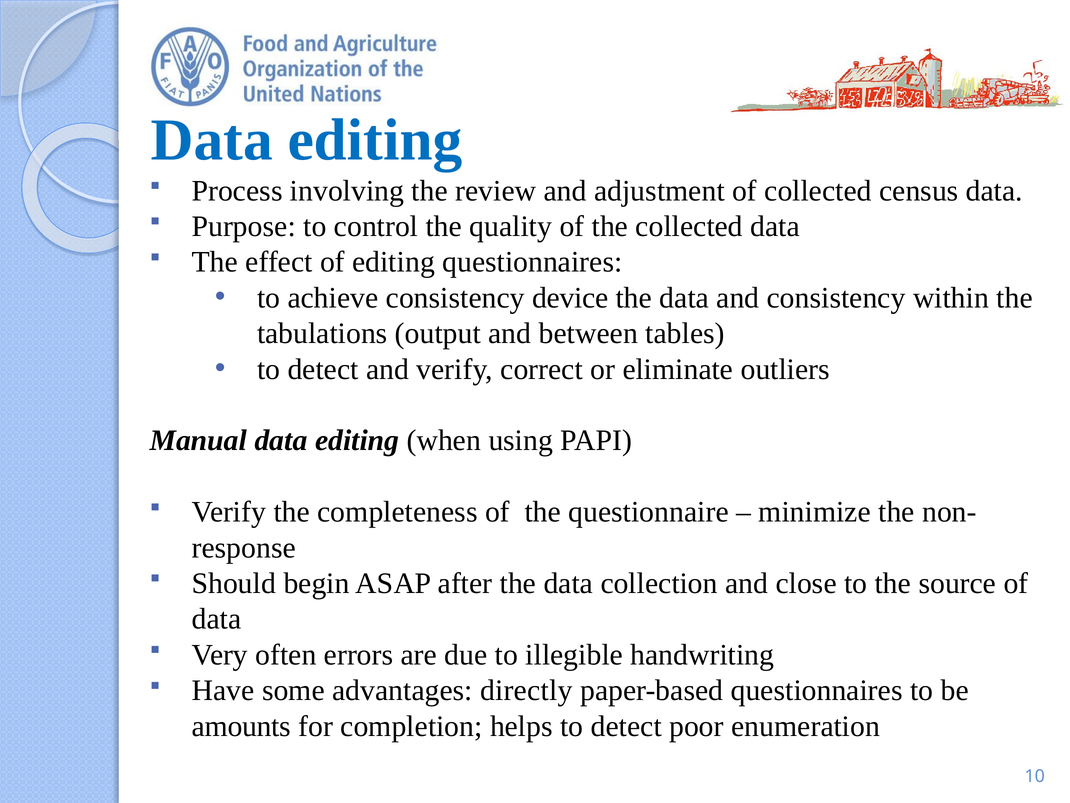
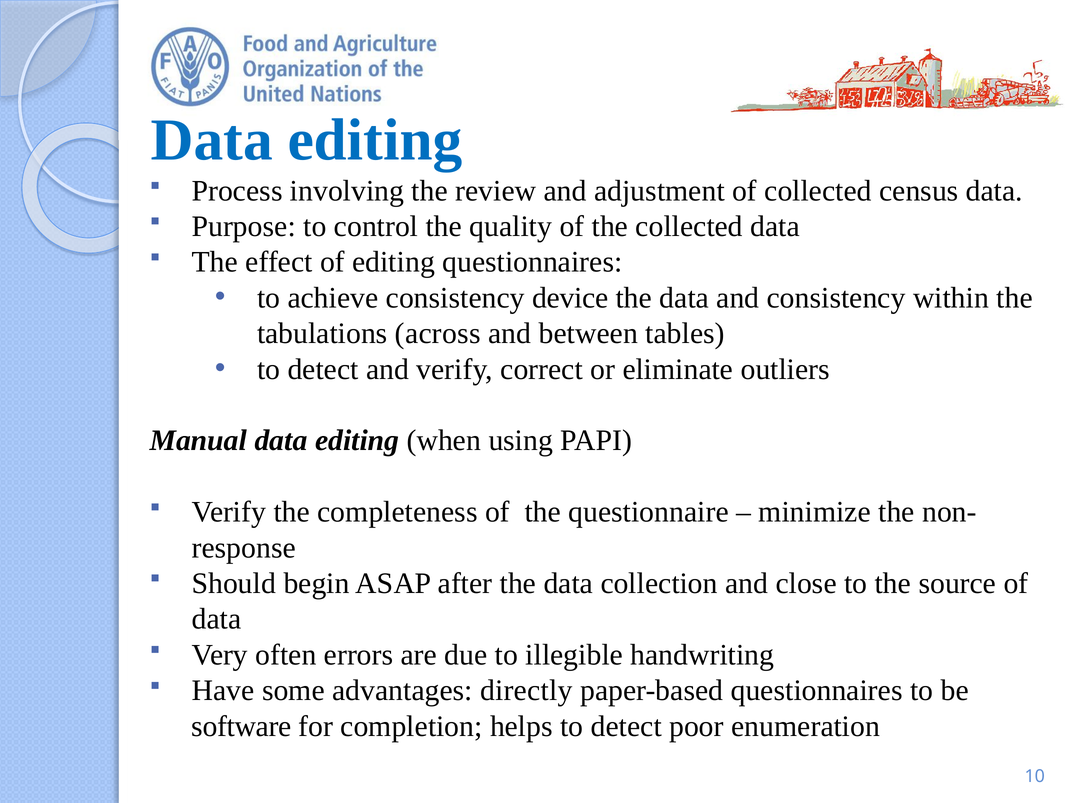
output: output -> across
amounts: amounts -> software
